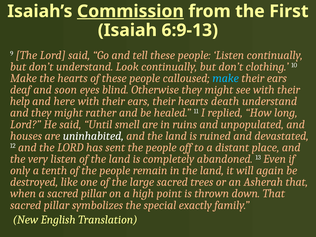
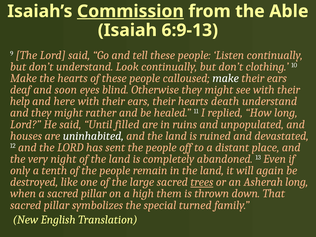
First: First -> Able
make at (226, 78) colour: light blue -> white
smell: smell -> filled
very listen: listen -> night
trees underline: none -> present
Asherah that: that -> long
point: point -> them
exactly: exactly -> turned
